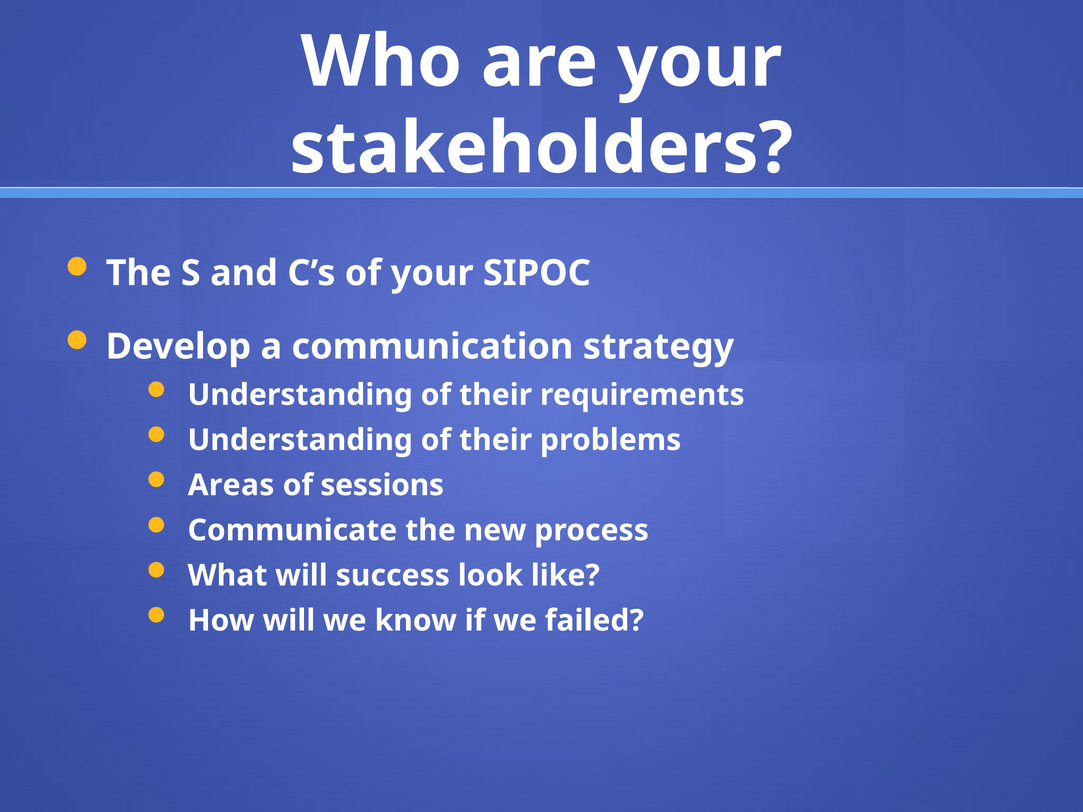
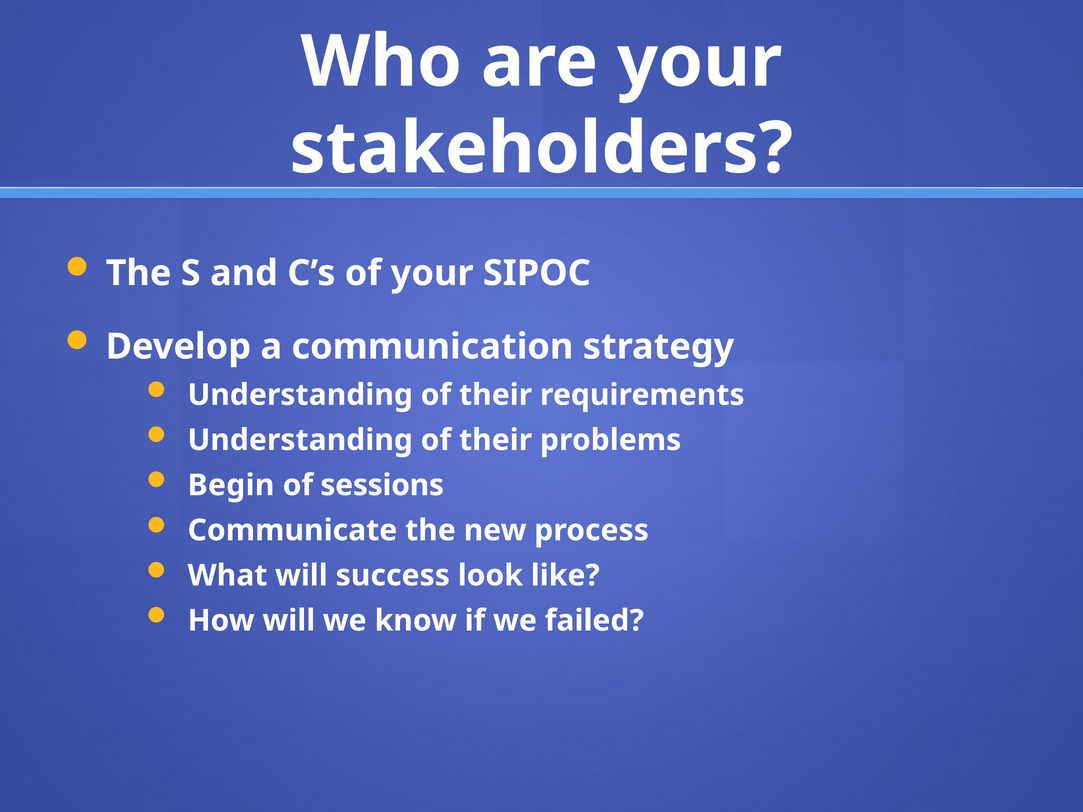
Areas: Areas -> Begin
